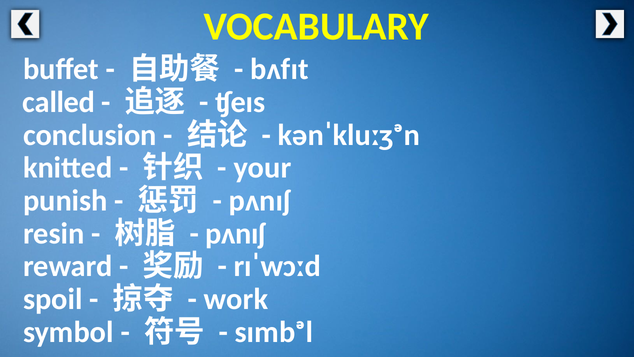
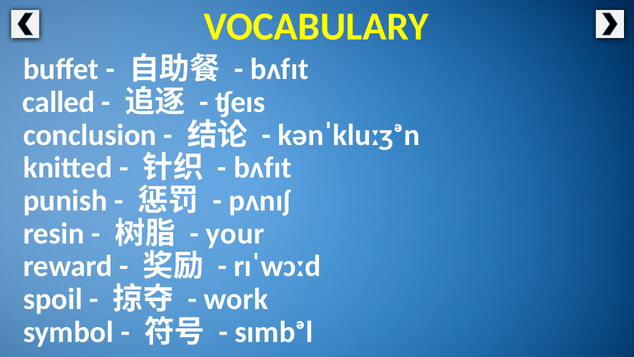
your at (263, 168): your -> bʌfɪt
pʌnɪʃ at (235, 233): pʌnɪʃ -> your
